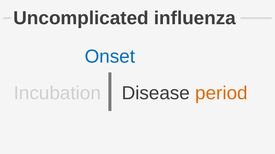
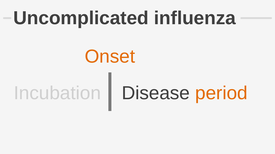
Onset colour: blue -> orange
